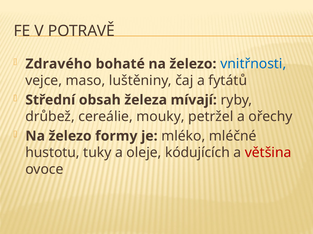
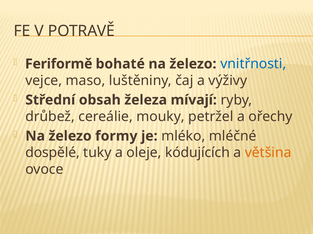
Zdravého: Zdravého -> Feriformě
fytátů: fytátů -> výživy
hustotu: hustotu -> dospělé
většina colour: red -> orange
